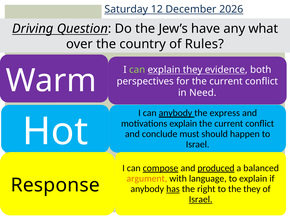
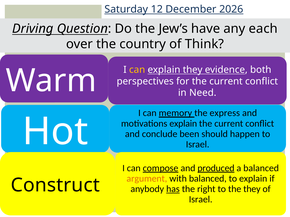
what: what -> each
Rules: Rules -> Think
can at (137, 70) colour: light green -> yellow
can anybody: anybody -> memory
must: must -> been
with language: language -> balanced
Response: Response -> Construct
Israel at (201, 200) underline: present -> none
